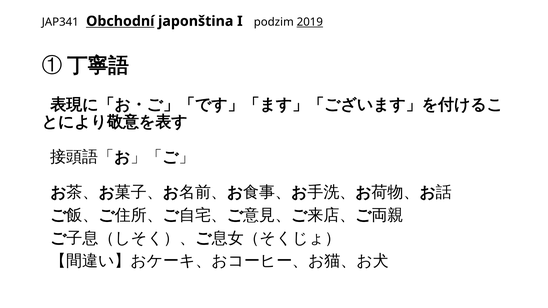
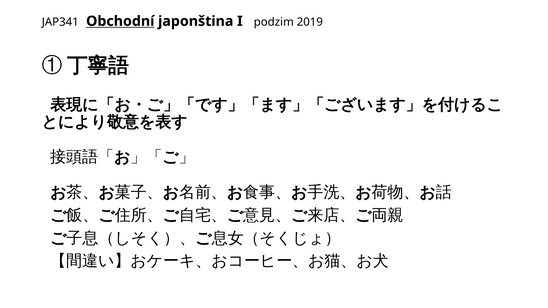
2019 underline: present -> none
